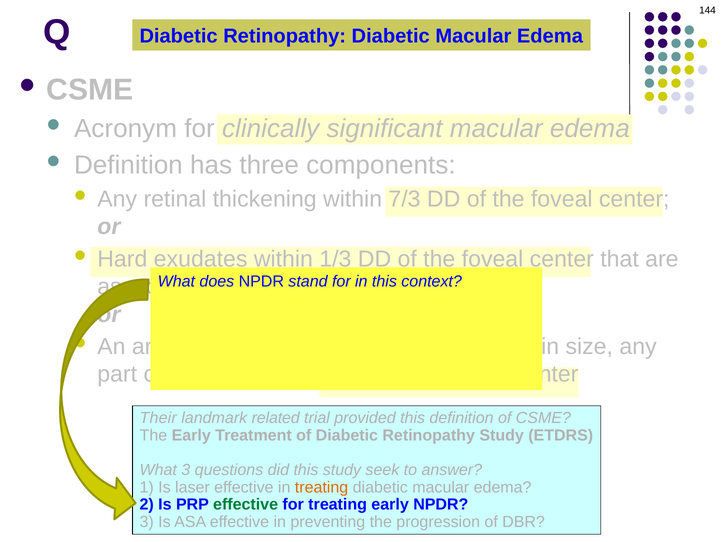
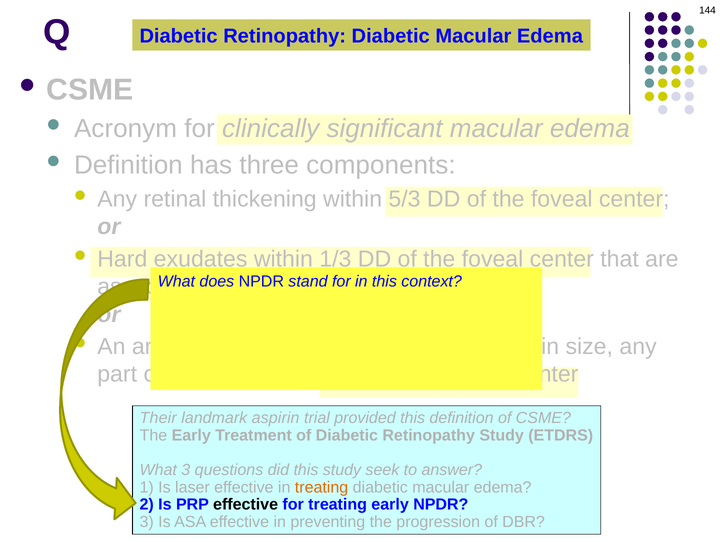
7/3: 7/3 -> 5/3
related: related -> aspirin
effective at (246, 505) colour: green -> black
